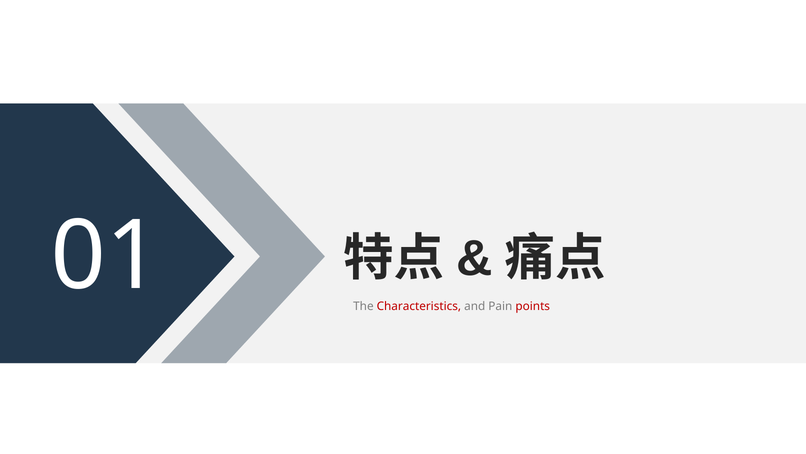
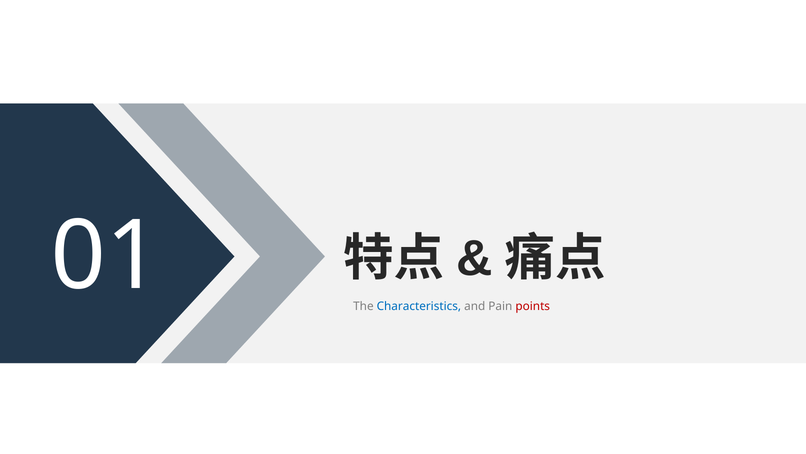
Characteristics colour: red -> blue
